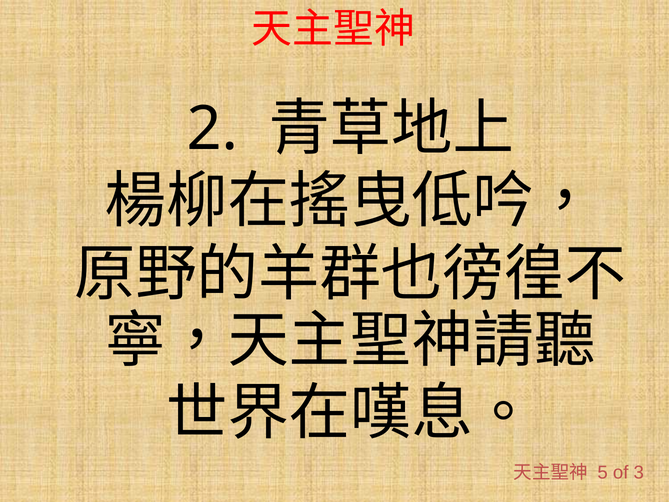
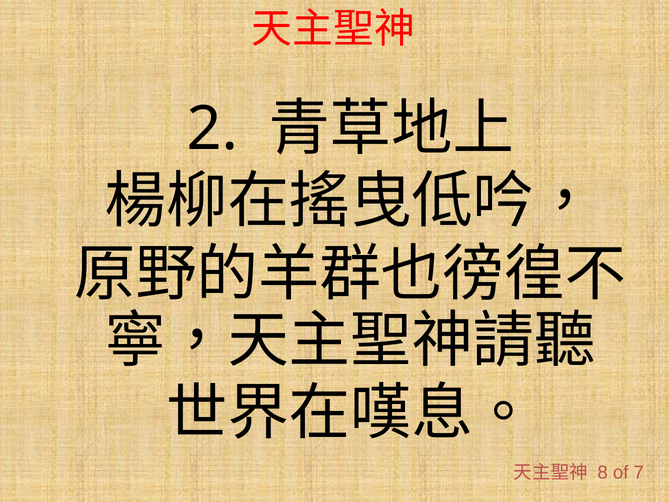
5: 5 -> 8
3: 3 -> 7
